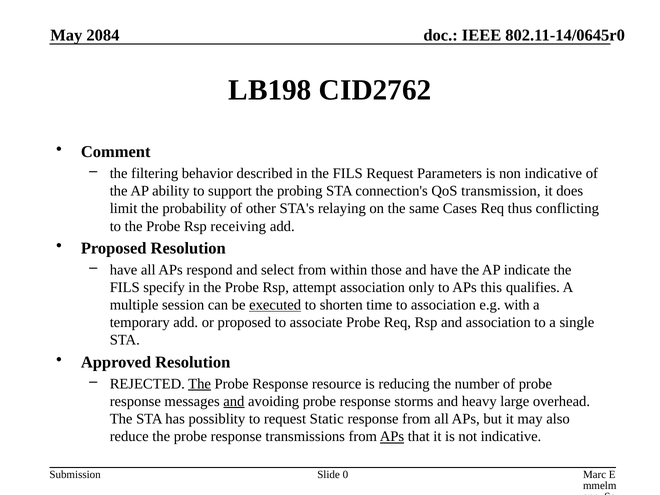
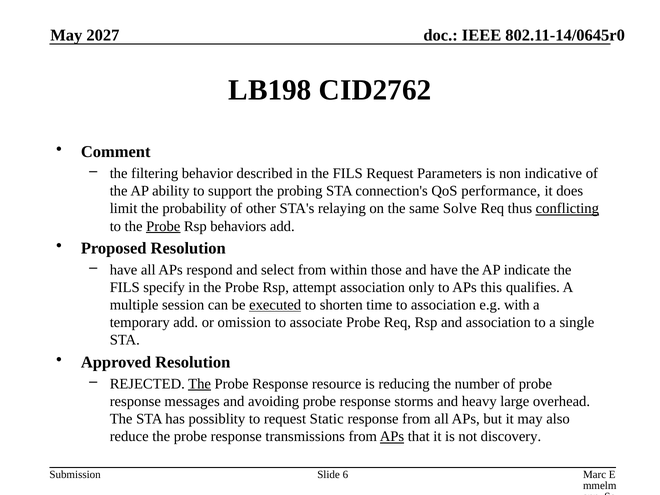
2084: 2084 -> 2027
transmission: transmission -> performance
Cases: Cases -> Solve
conflicting underline: none -> present
Probe at (163, 226) underline: none -> present
receiving: receiving -> behaviors
or proposed: proposed -> omission
and at (234, 401) underline: present -> none
not indicative: indicative -> discovery
0: 0 -> 6
